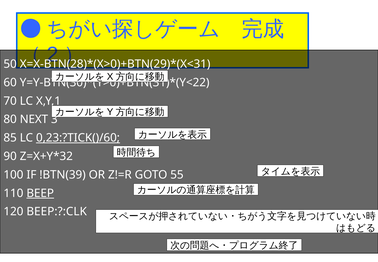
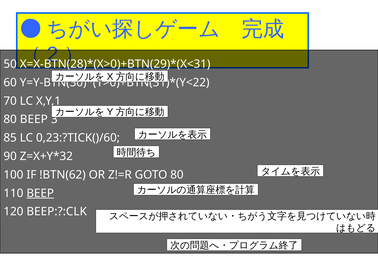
80 NEXT: NEXT -> BEEP
0,23:?TICK()/60 underline: present -> none
!BTN(39: !BTN(39 -> !BTN(62
GOTO 55: 55 -> 80
